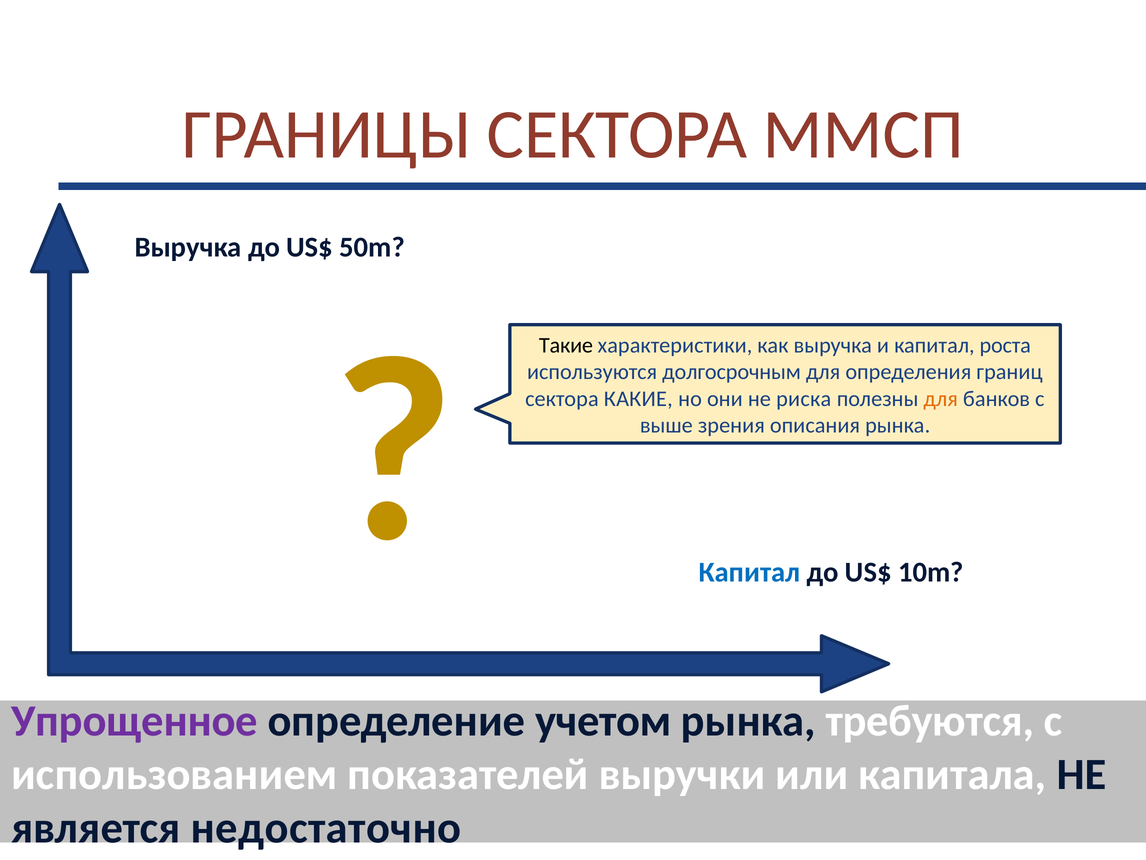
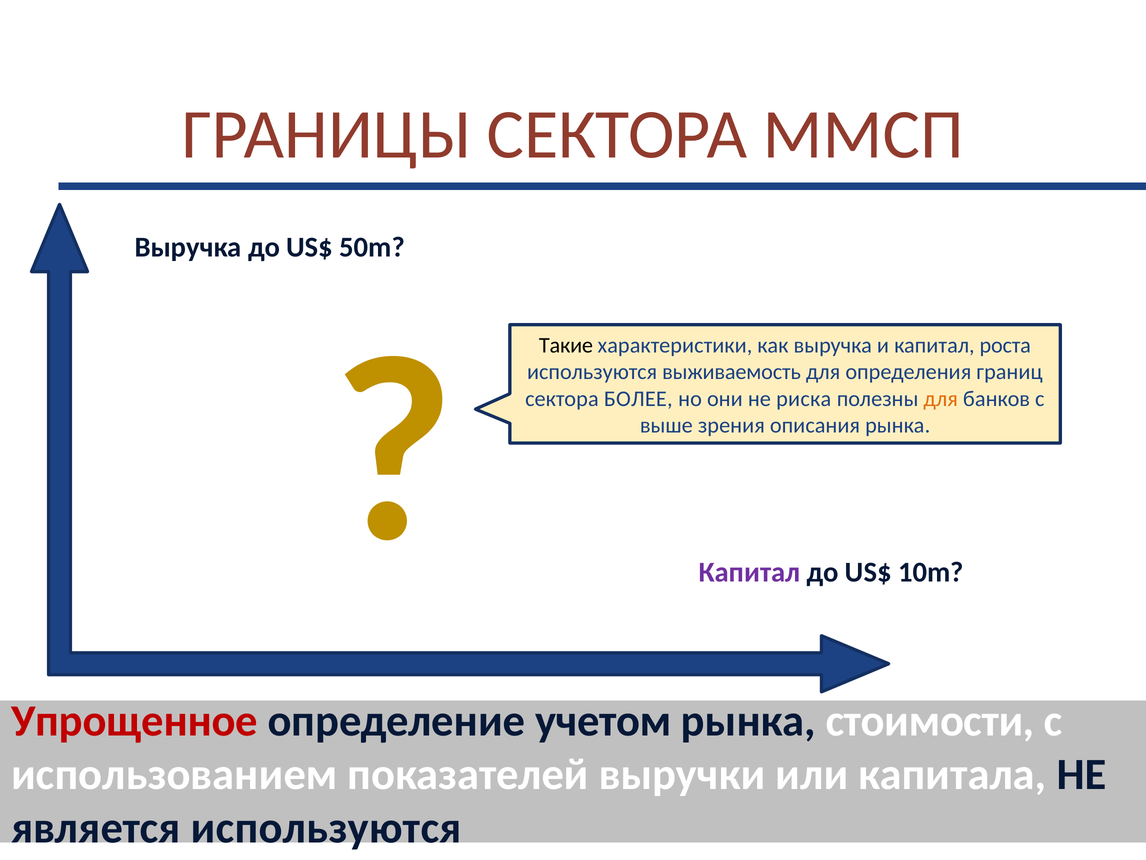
долгосрочным: долгосрочным -> выживаемость
КАКИЕ: КАКИЕ -> БОЛЕЕ
Капитал at (749, 572) colour: blue -> purple
Упрощенное colour: purple -> red
требуются: требуются -> стоимости
является недостаточно: недостаточно -> используются
